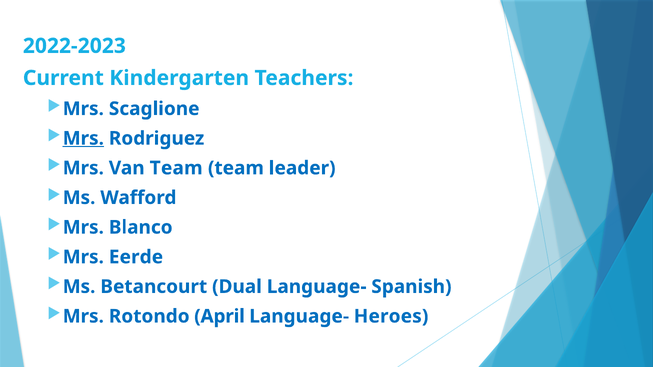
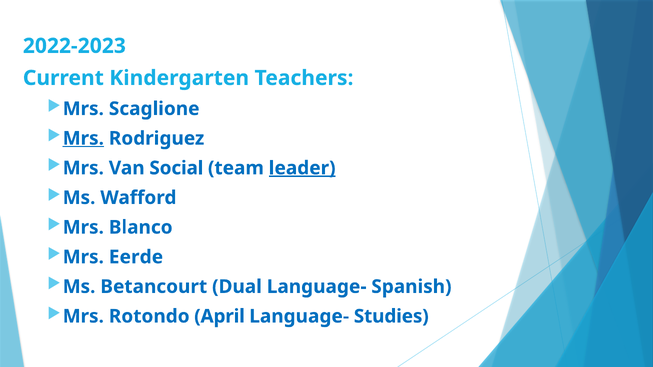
Van Team: Team -> Social
leader underline: none -> present
Heroes: Heroes -> Studies
